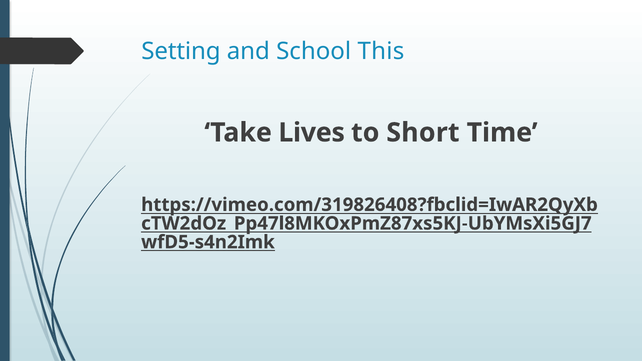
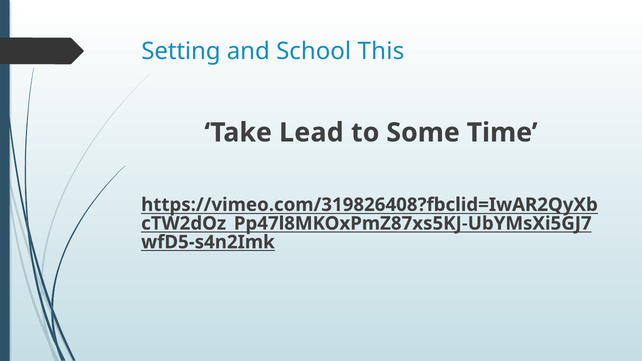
Lives: Lives -> Lead
Short: Short -> Some
